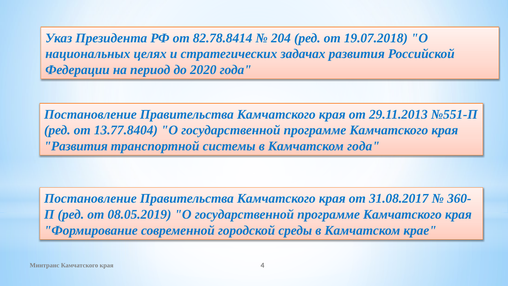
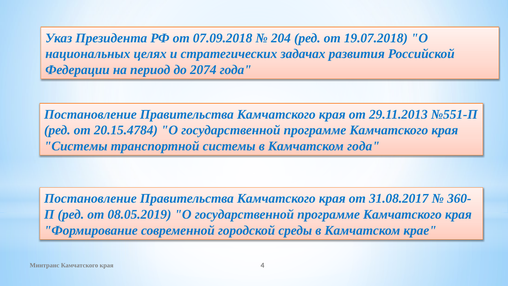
82.78.8414: 82.78.8414 -> 07.09.2018
2020: 2020 -> 2074
13.77.8404: 13.77.8404 -> 20.15.4784
Развития at (76, 146): Развития -> Системы
